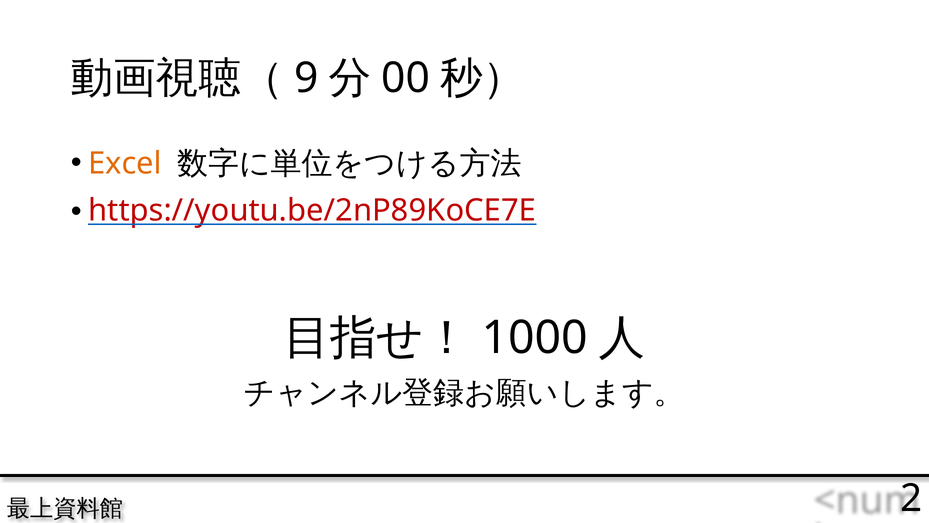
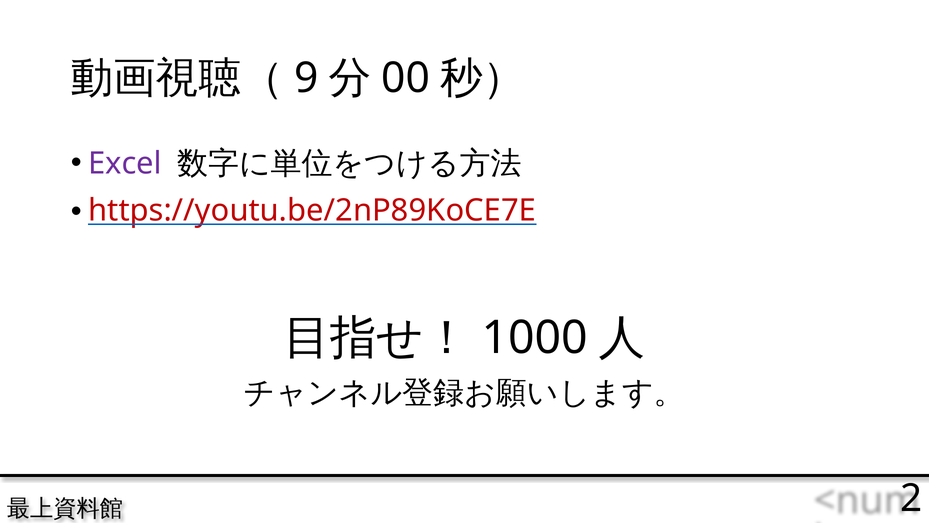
Excel colour: orange -> purple
